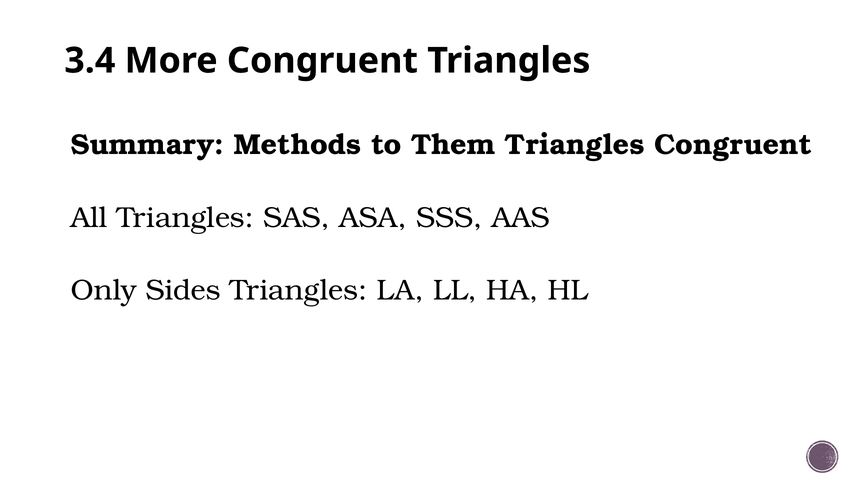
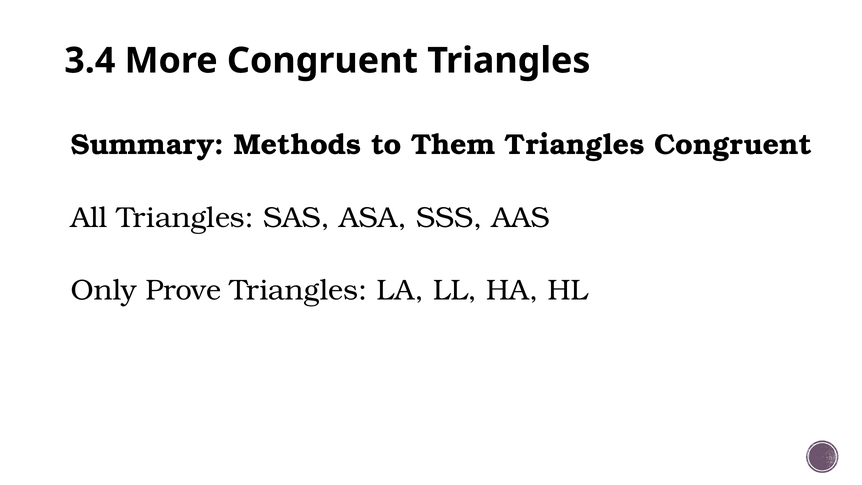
Sides: Sides -> Prove
